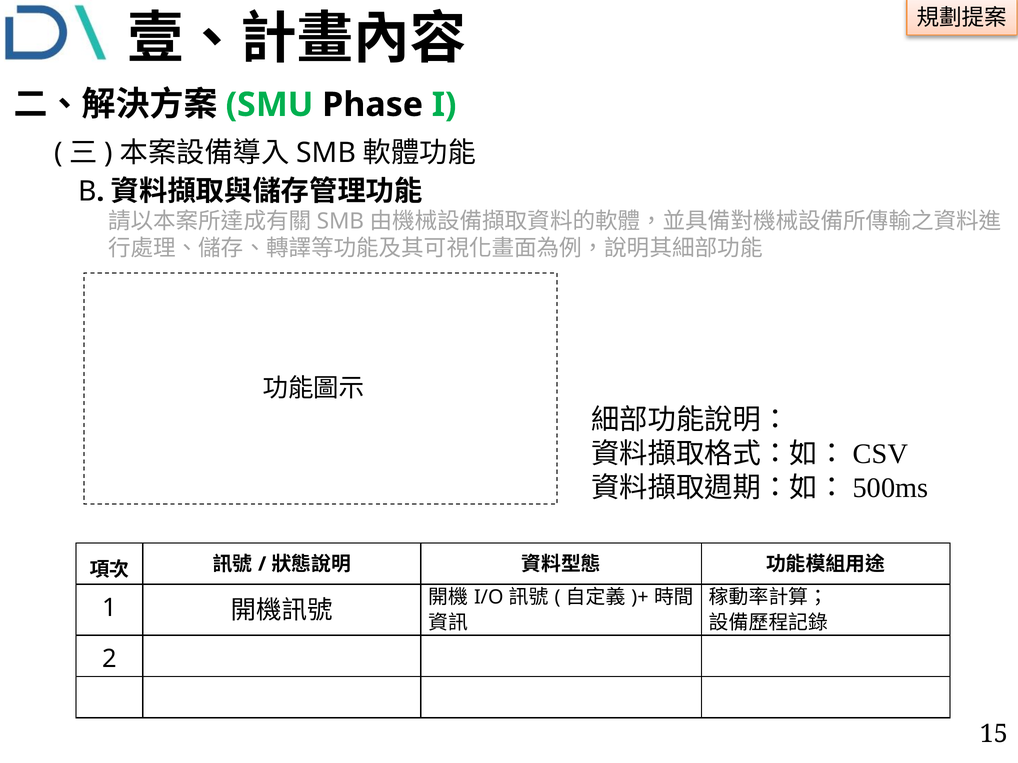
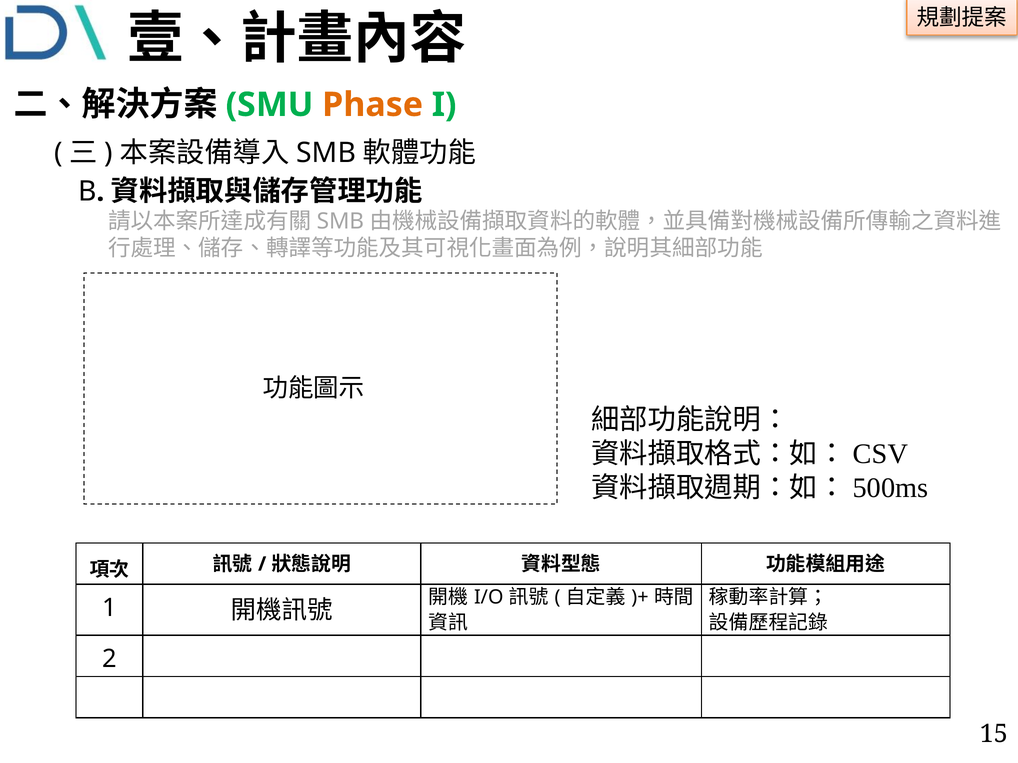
Phase colour: black -> orange
